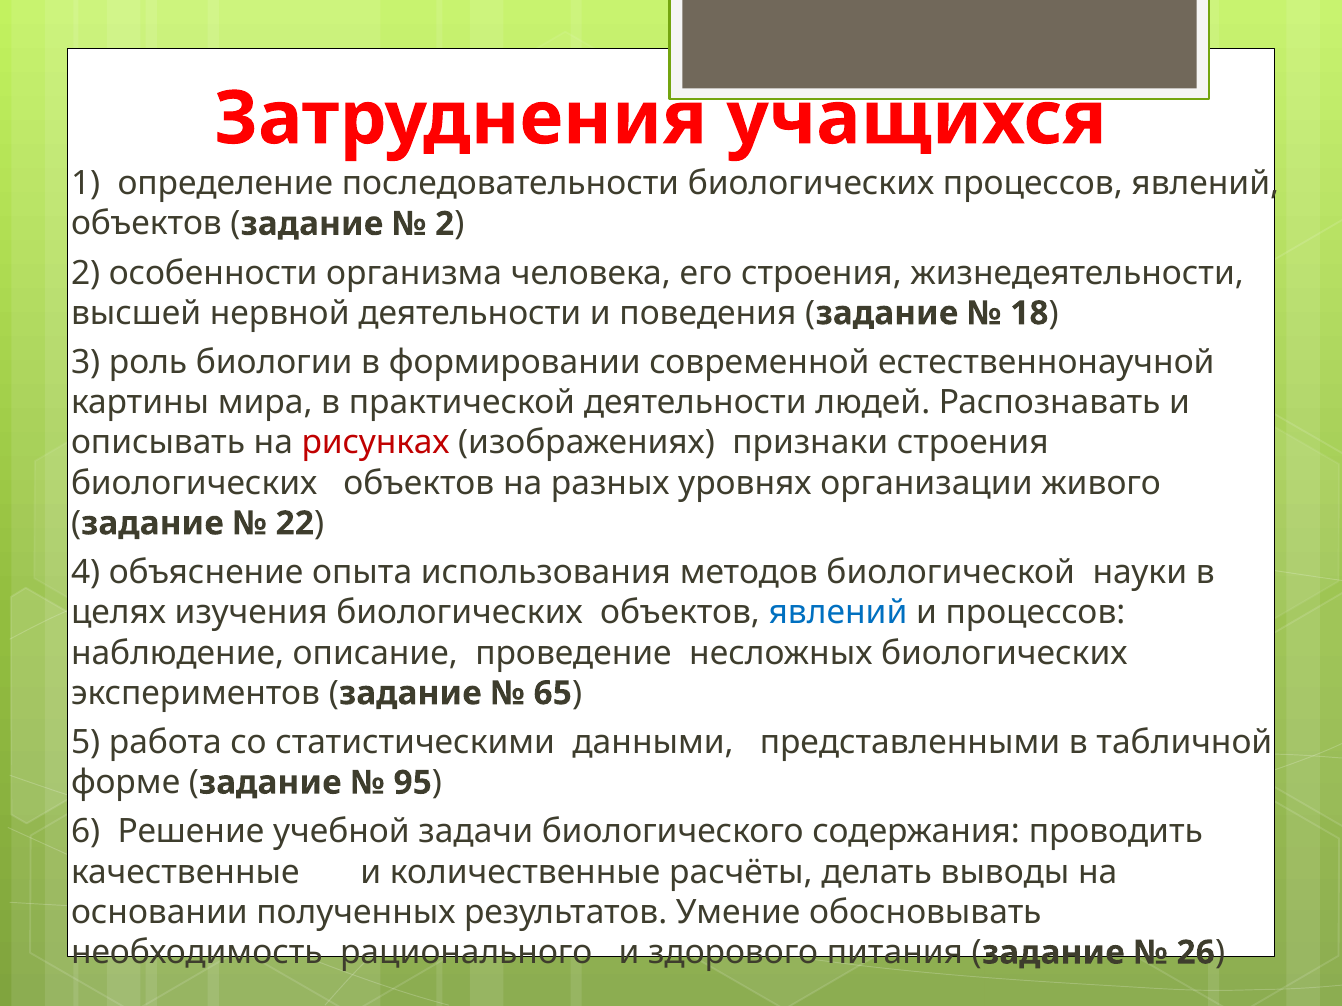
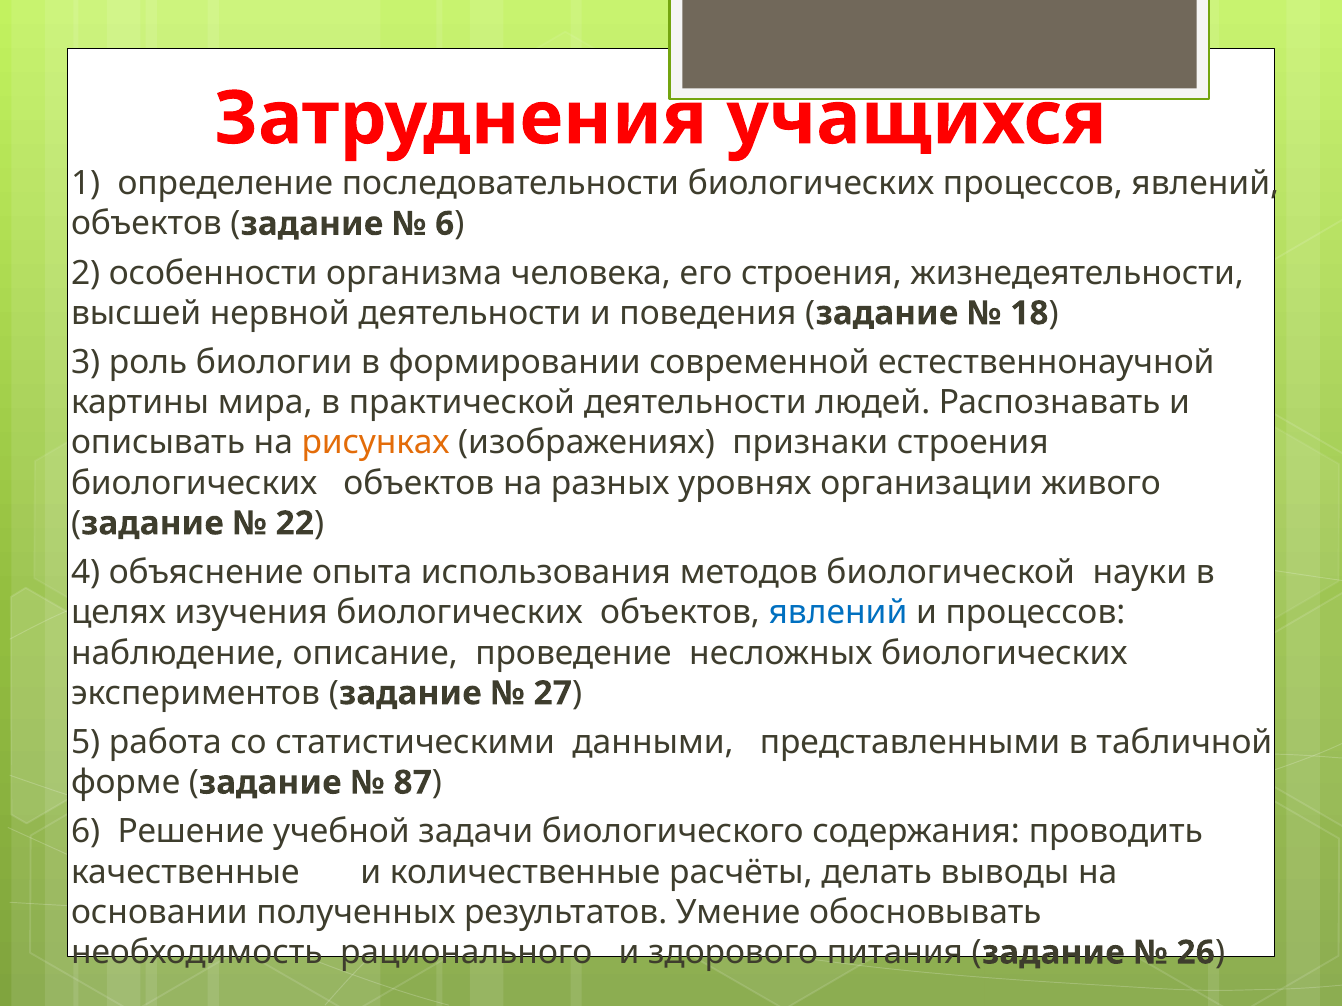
2 at (445, 224): 2 -> 6
рисунках colour: red -> orange
65: 65 -> 27
95: 95 -> 87
